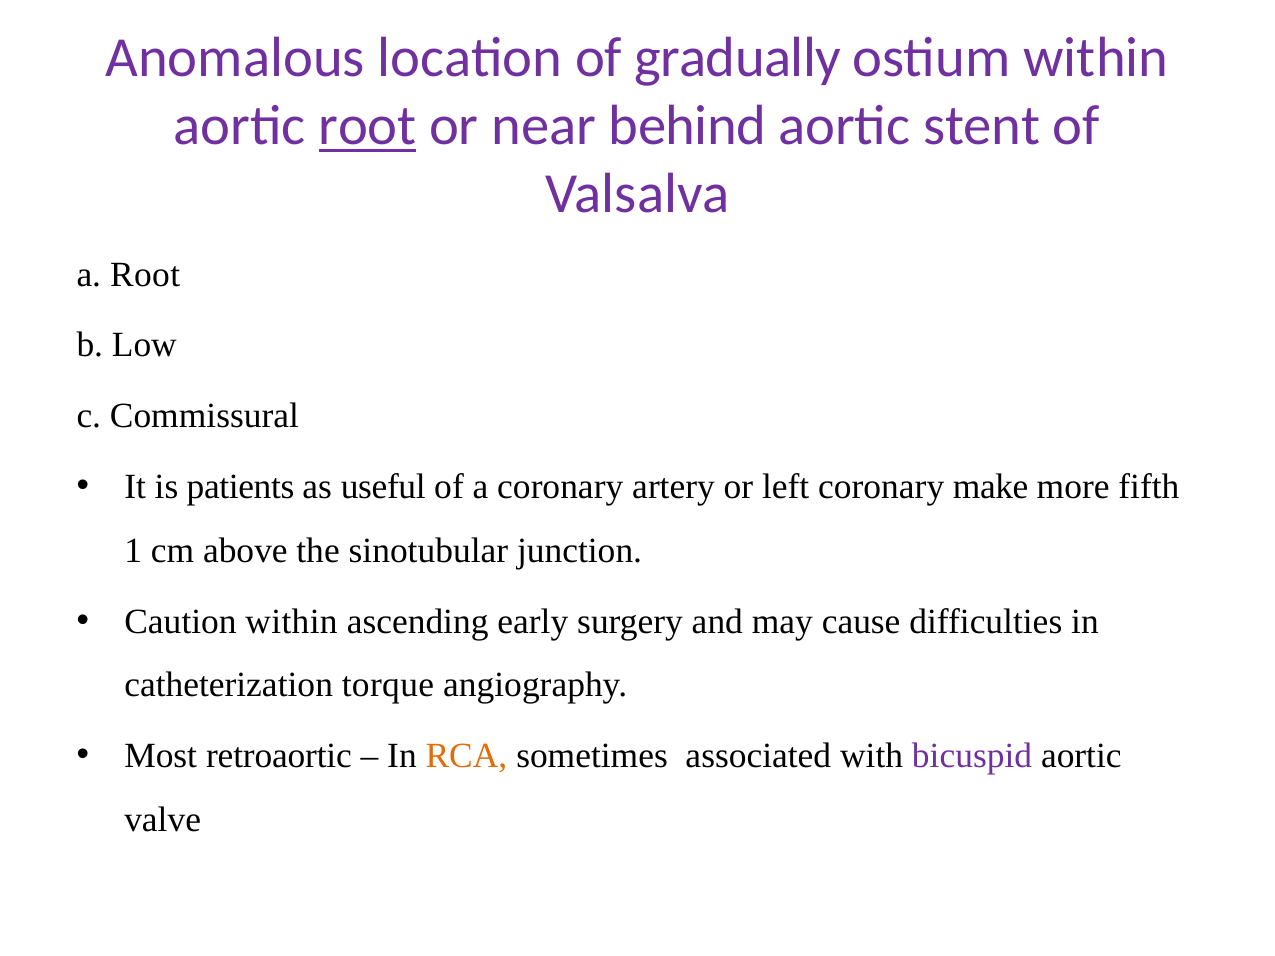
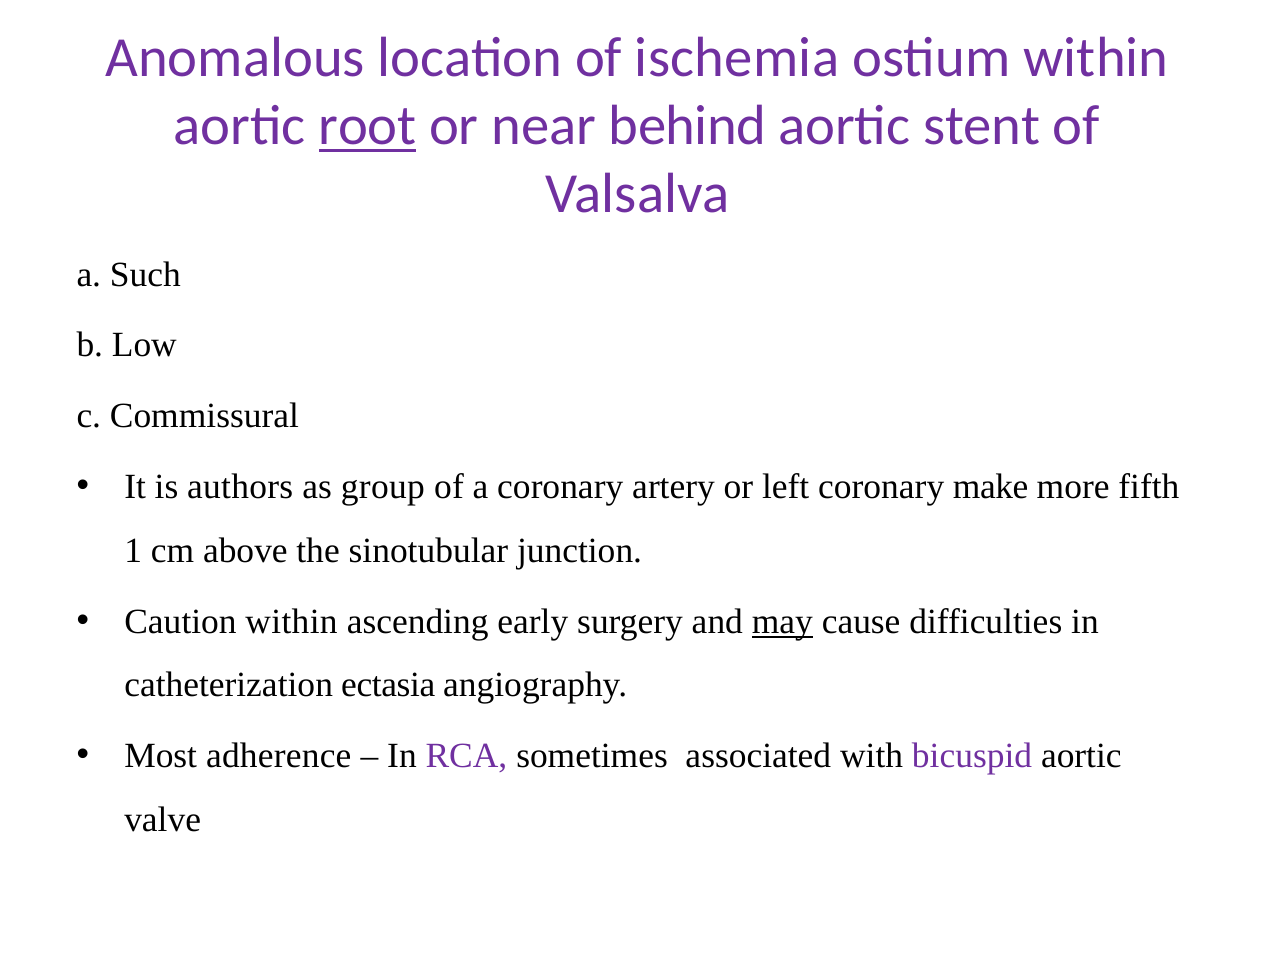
gradually: gradually -> ischemia
a Root: Root -> Such
patients: patients -> authors
useful: useful -> group
may underline: none -> present
torque: torque -> ectasia
retroaortic: retroaortic -> adherence
RCA colour: orange -> purple
